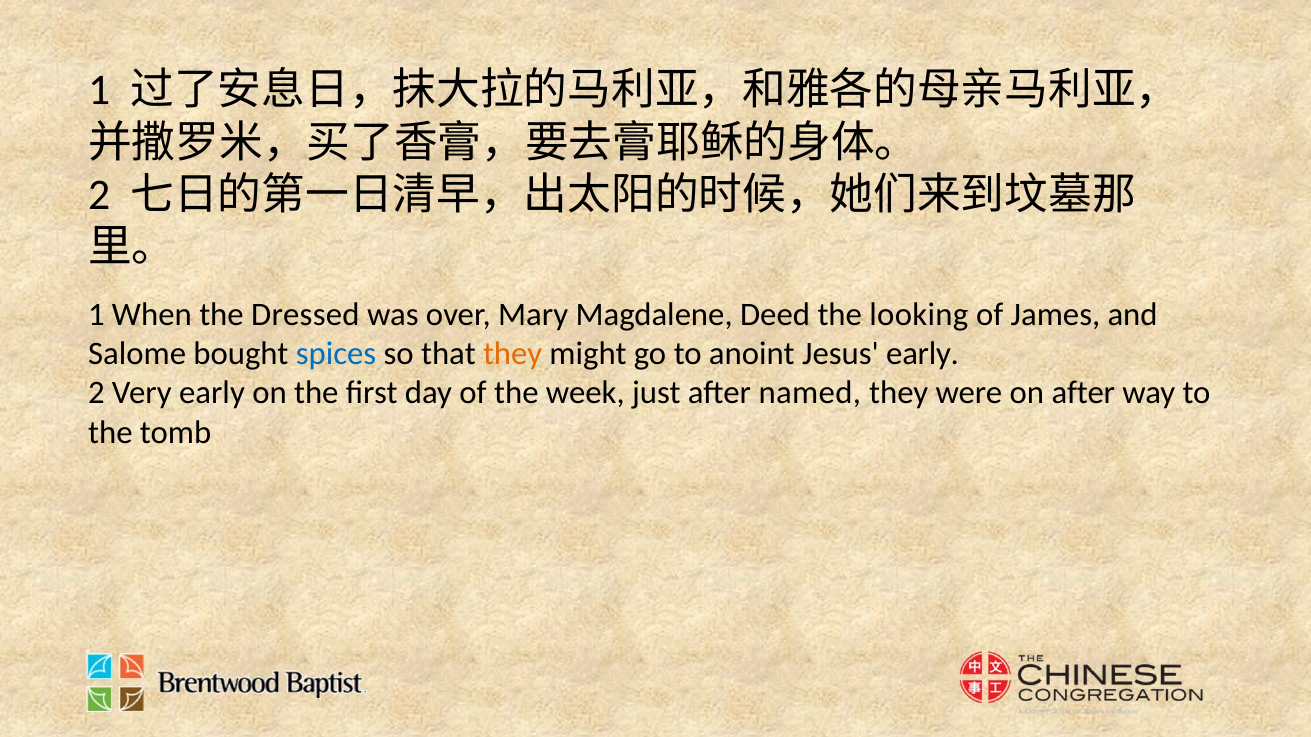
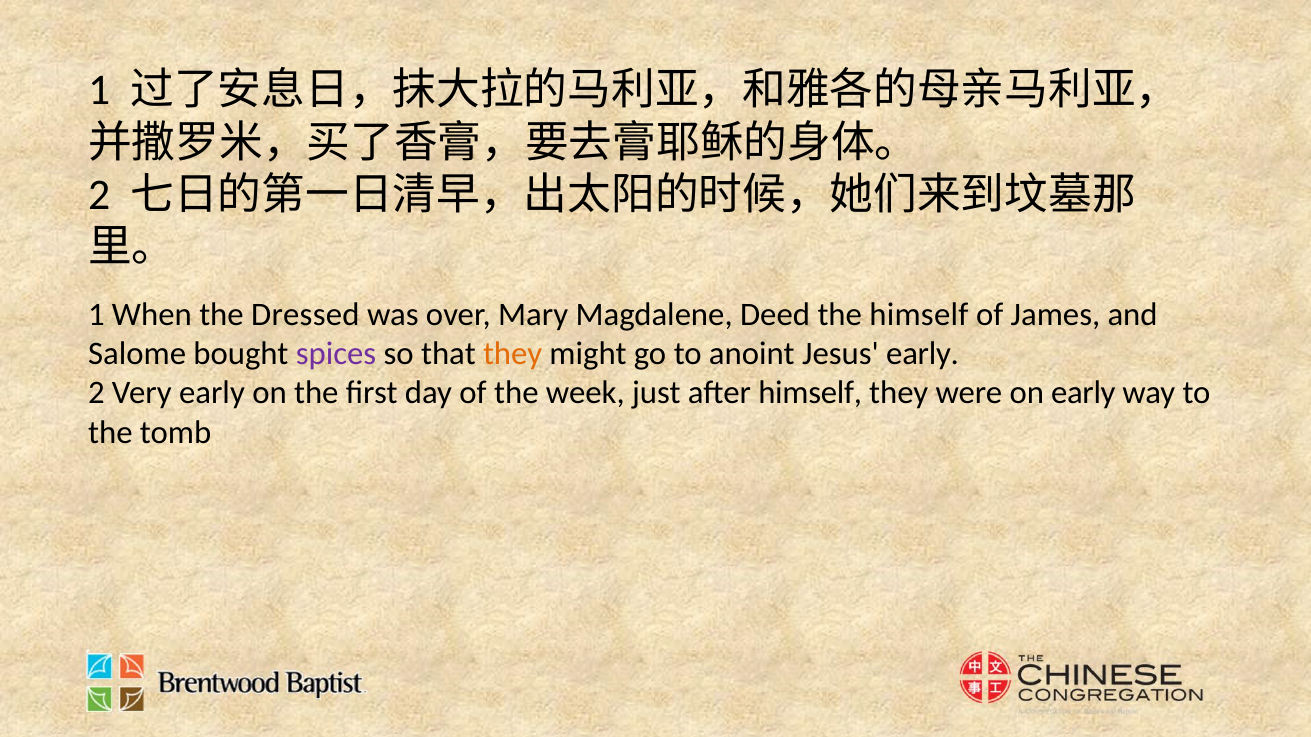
the looking: looking -> himself
spices colour: blue -> purple
after named: named -> himself
on after: after -> early
